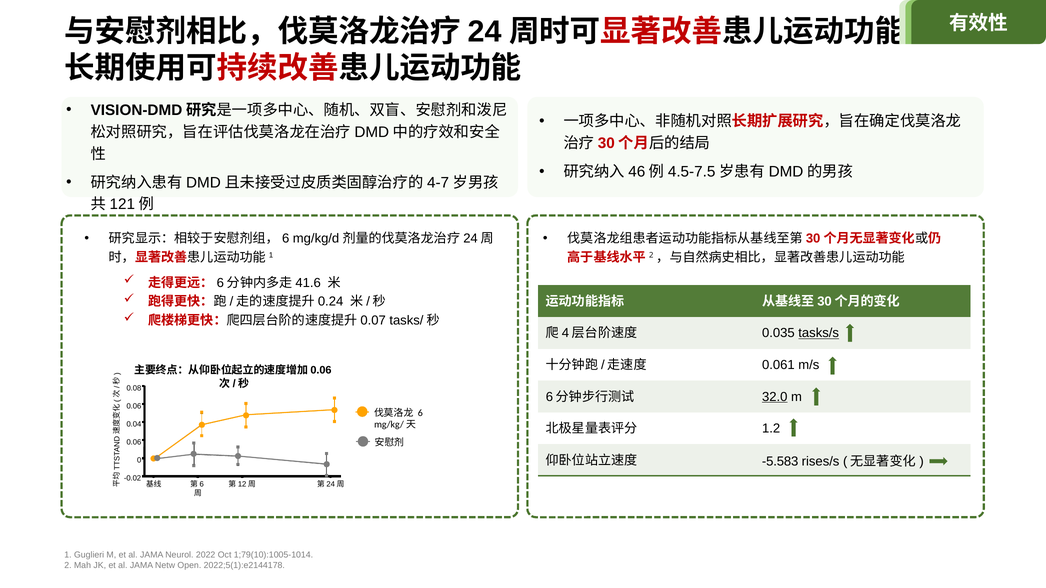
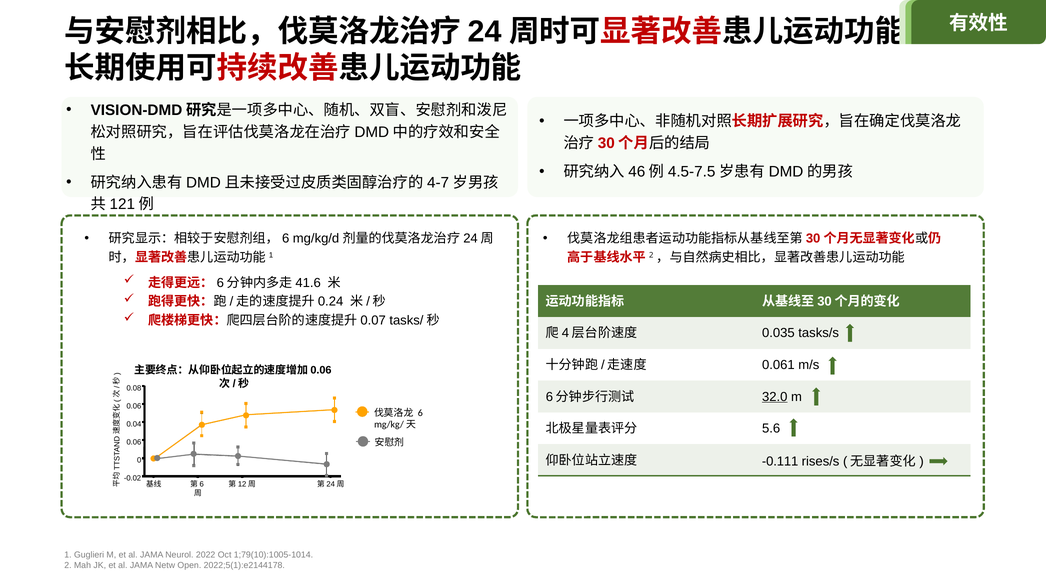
tasks/s underline: present -> none
1.2: 1.2 -> 5.6
-5.583: -5.583 -> -0.111
